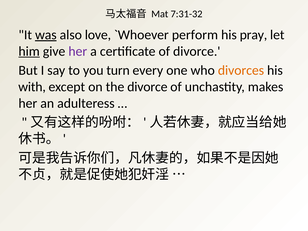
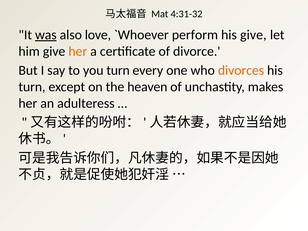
7:31-32: 7:31-32 -> 4:31-32
his pray: pray -> give
him underline: present -> none
her at (78, 51) colour: purple -> orange
with at (32, 87): with -> turn
the divorce: divorce -> heaven
